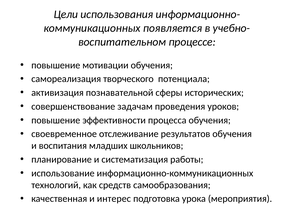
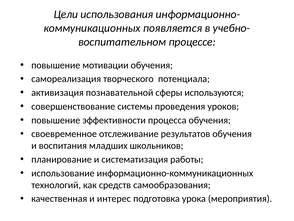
исторических: исторических -> используются
задачам: задачам -> системы
